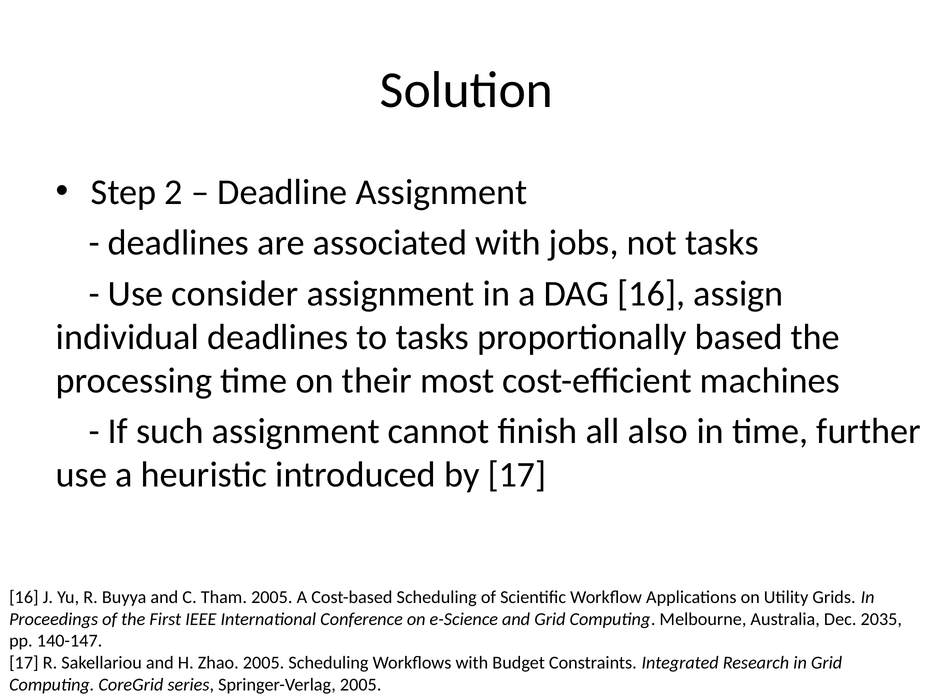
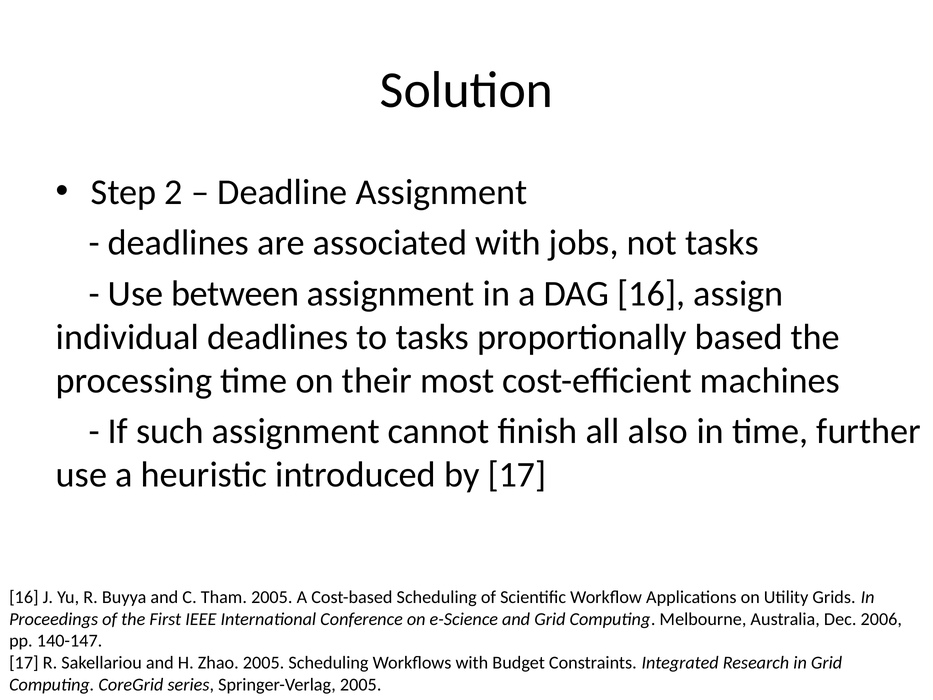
consider: consider -> between
2035: 2035 -> 2006
